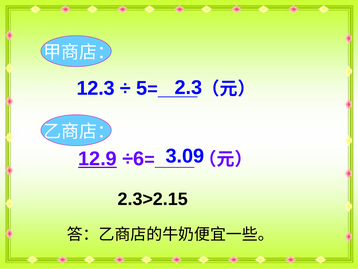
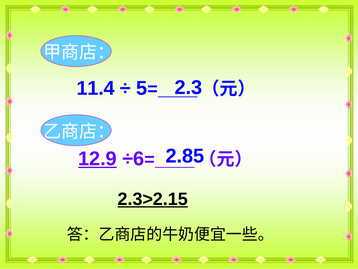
12.3: 12.3 -> 11.4
3.09: 3.09 -> 2.85
2.3>2.15 underline: none -> present
